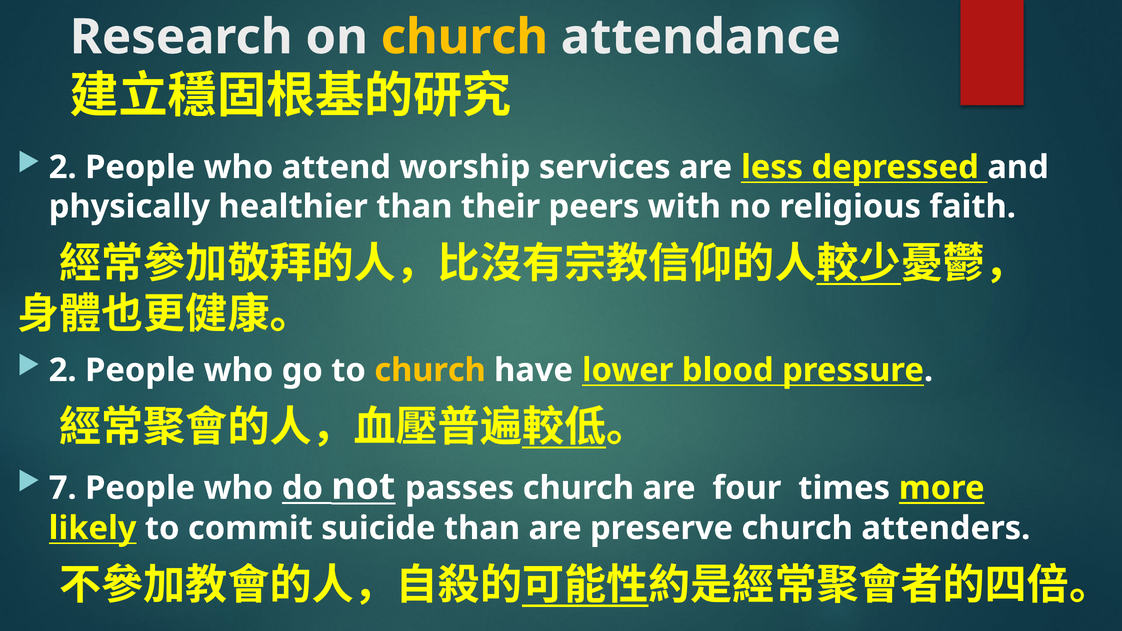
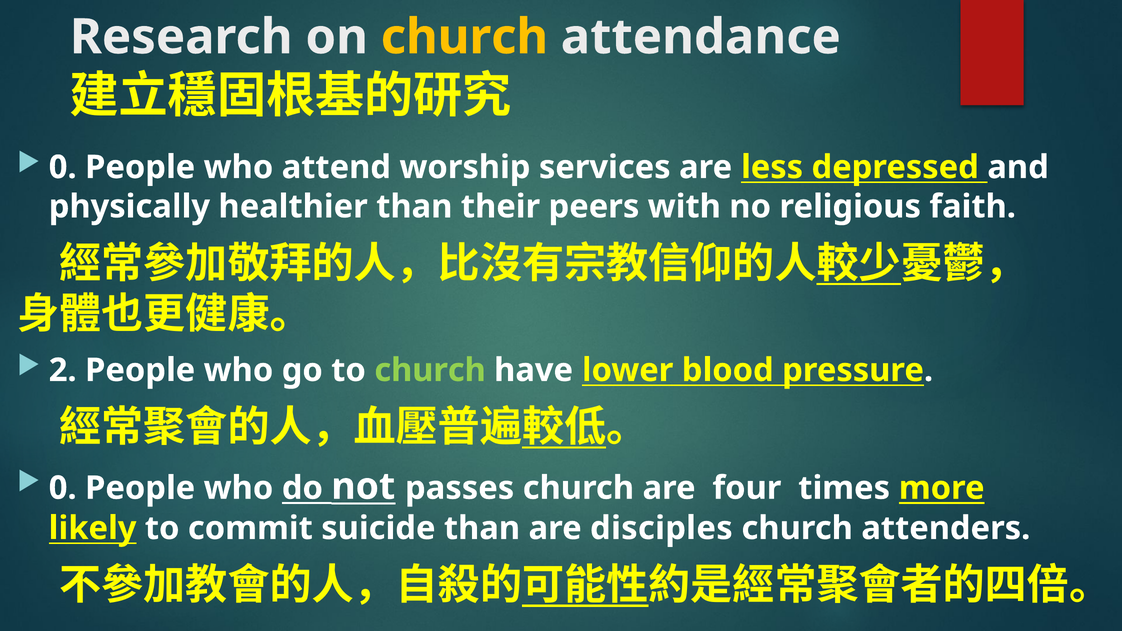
2 at (63, 167): 2 -> 0
church at (430, 370) colour: yellow -> light green
7 at (63, 488): 7 -> 0
preserve: preserve -> disciples
